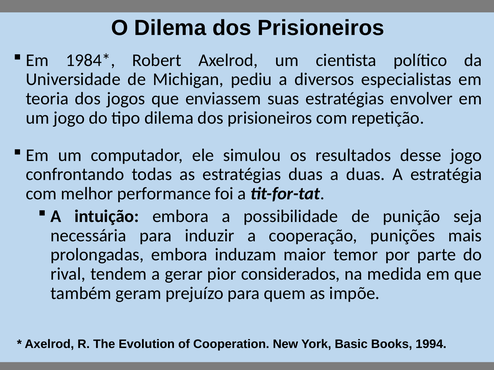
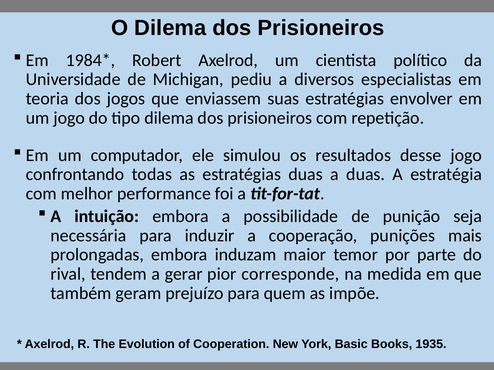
considerados: considerados -> corresponde
1994: 1994 -> 1935
